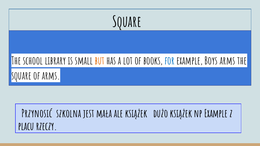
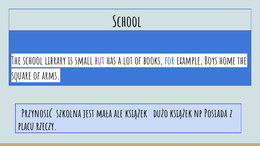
Square at (127, 22): Square -> School
but colour: orange -> purple
Boys arms: arms -> home
np Example: Example -> Posiada
